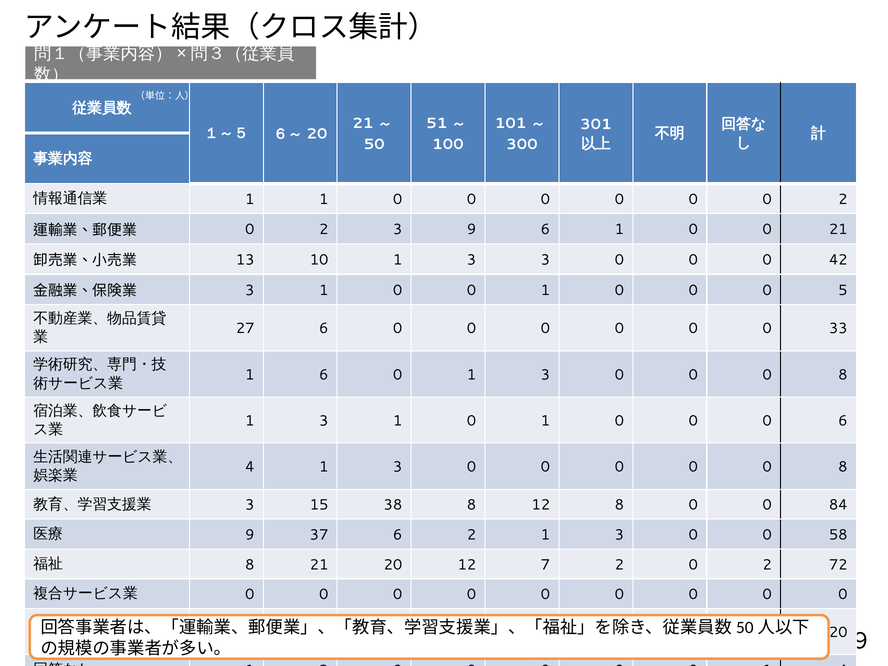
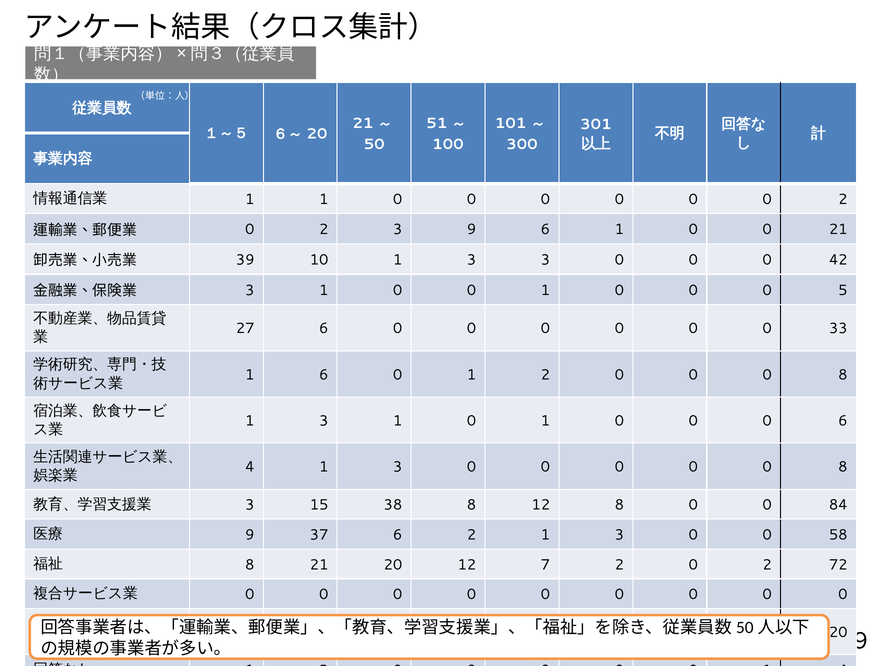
13: 13 -> 39
0 1 3: 3 -> 2
